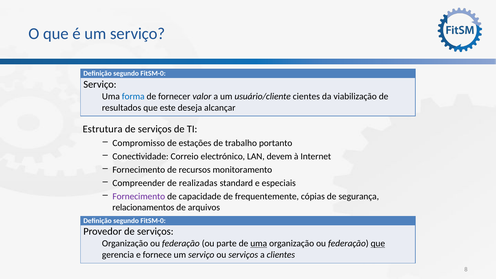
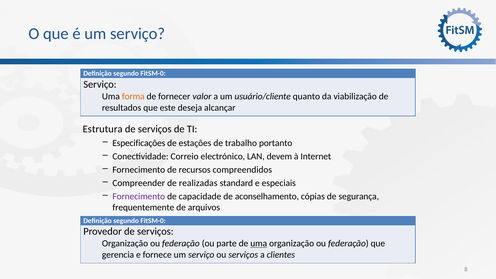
forma colour: blue -> orange
cientes: cientes -> quanto
Compromisso: Compromisso -> Especificações
monitoramento: monitoramento -> compreendidos
frequentemente: frequentemente -> aconselhamento
relacionamentos: relacionamentos -> frequentemente
que at (378, 244) underline: present -> none
